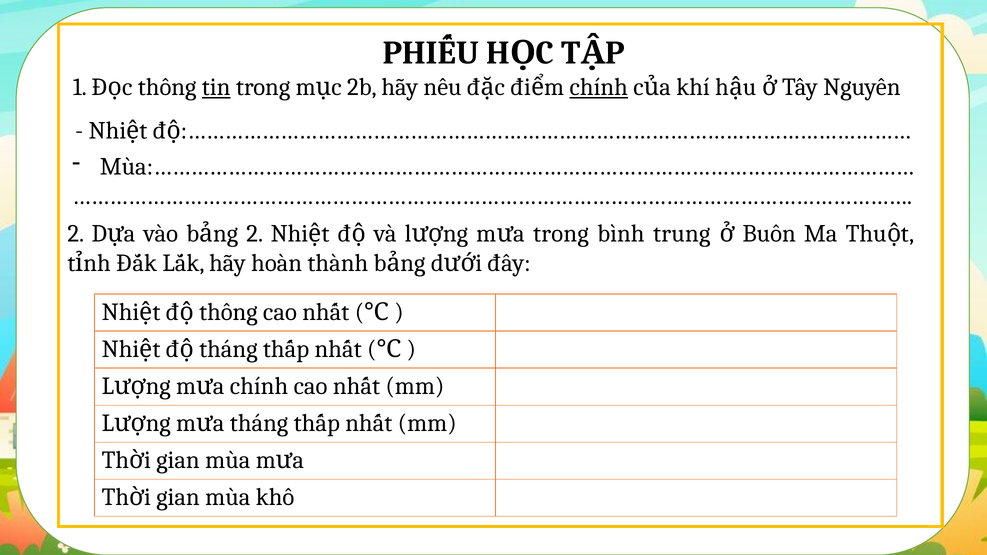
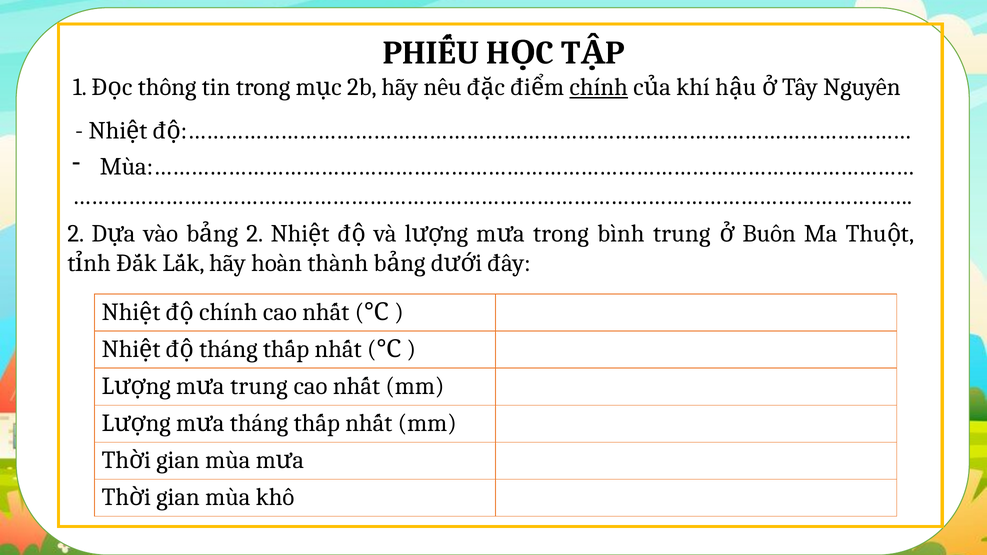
tin underline: present -> none
thông at (228, 312): thông -> chính
chính at (259, 386): chính -> trung
